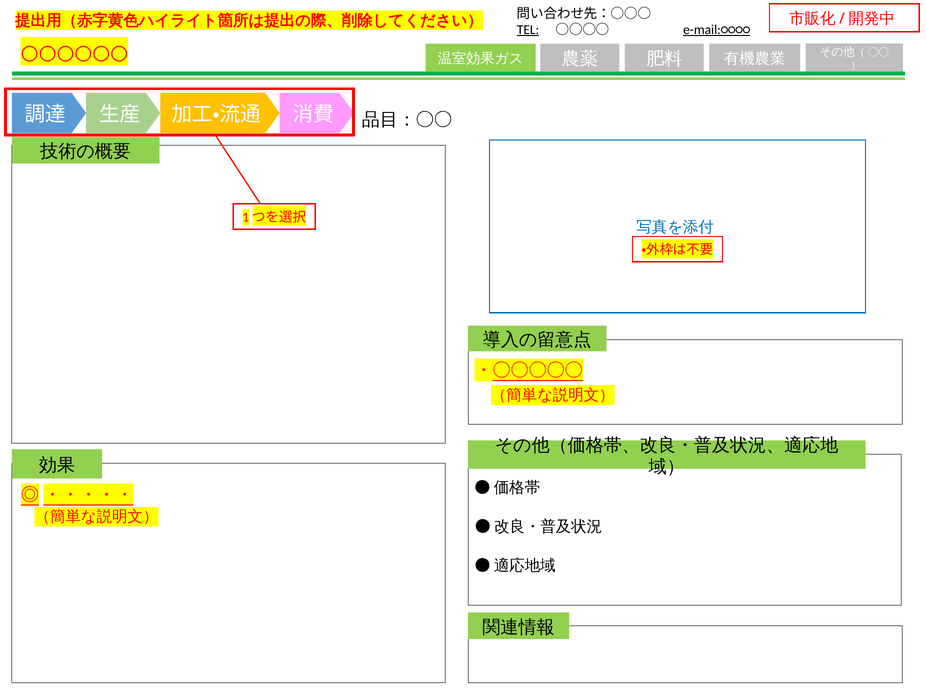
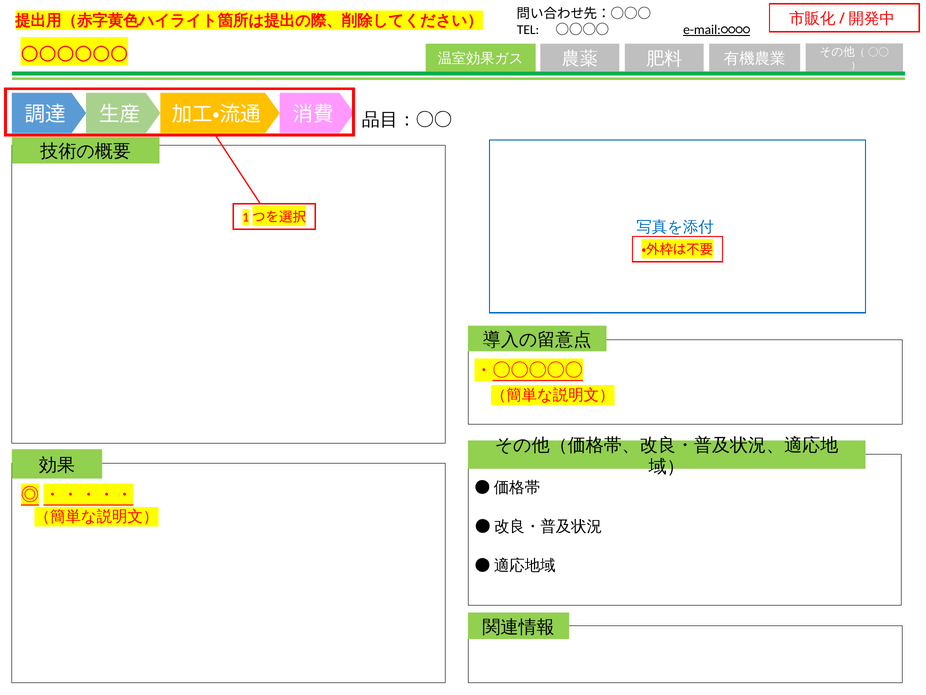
TEL underline: present -> none
